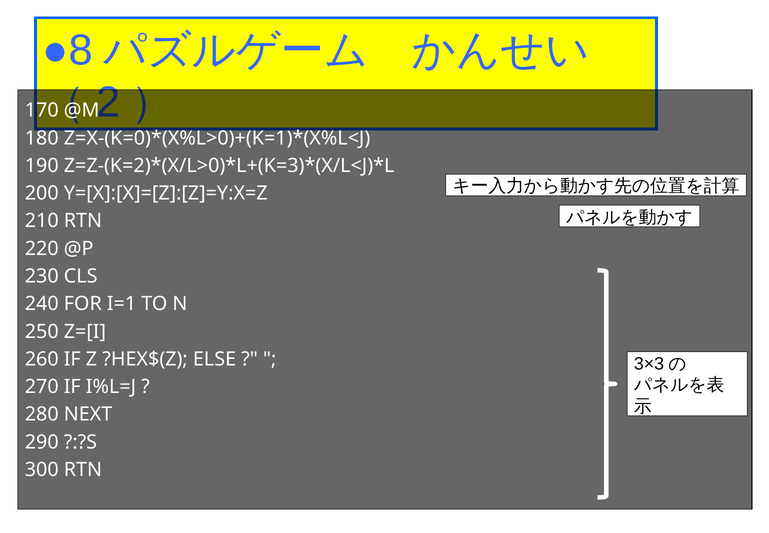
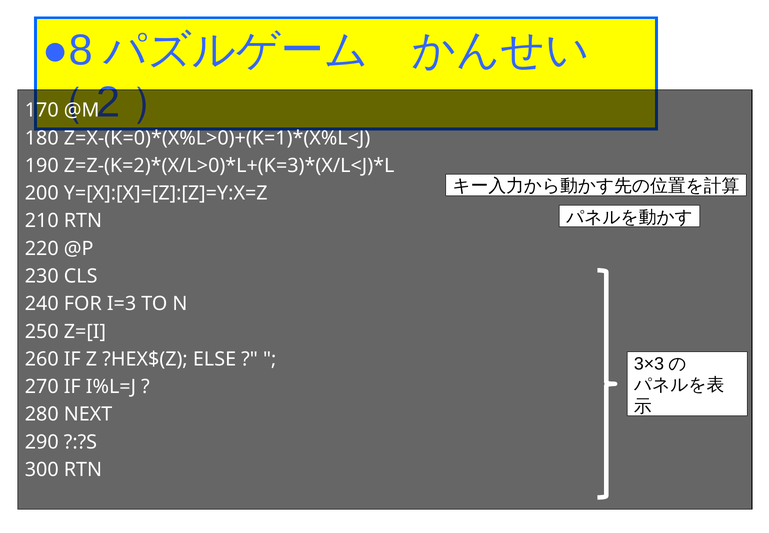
I=1: I=1 -> I=3
